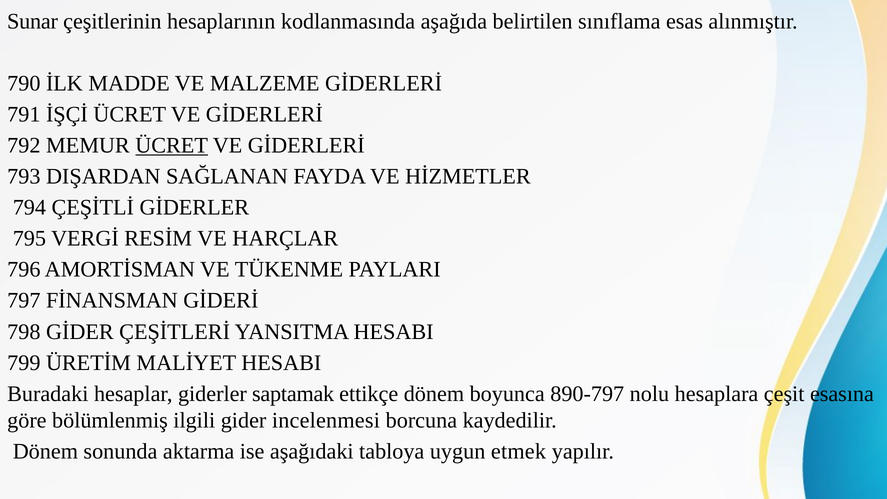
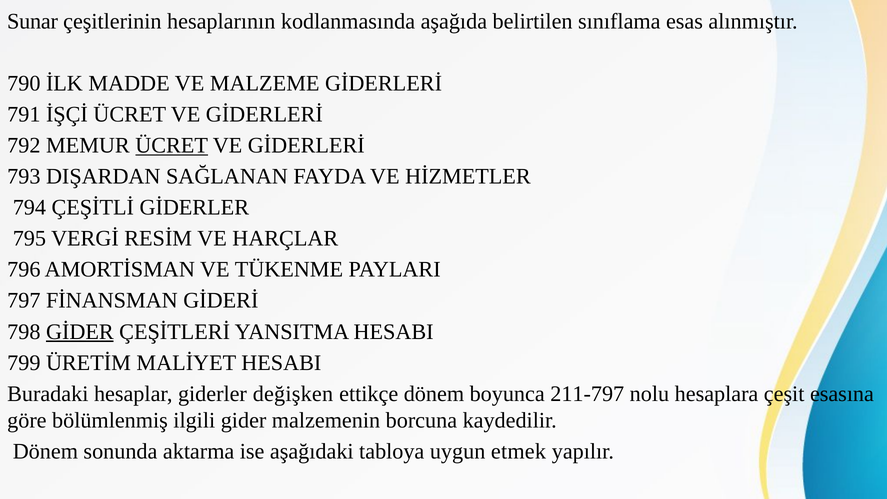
GİDER underline: none -> present
saptamak: saptamak -> değişken
890-797: 890-797 -> 211-797
incelenmesi: incelenmesi -> malzemenin
